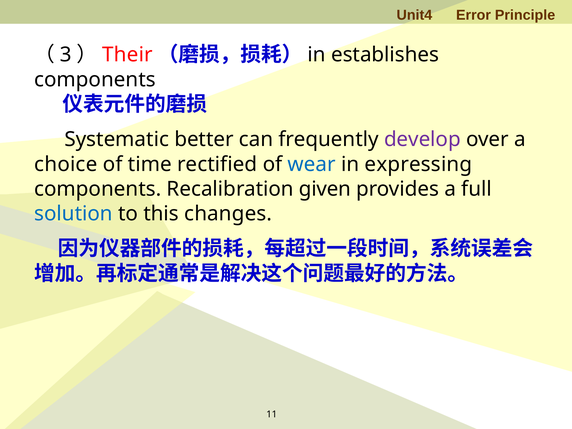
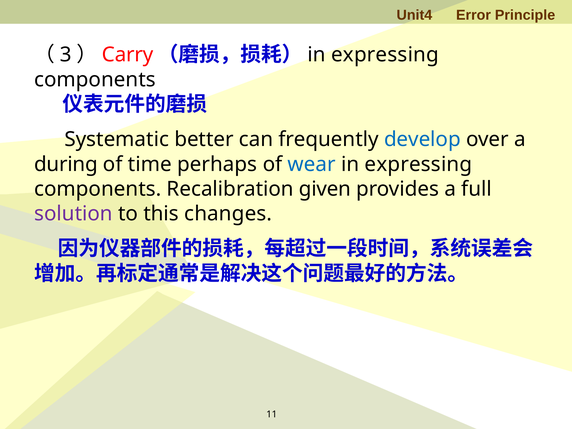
Their: Their -> Carry
establishes at (385, 55): establishes -> expressing
develop colour: purple -> blue
choice: choice -> during
rectified: rectified -> perhaps
solution colour: blue -> purple
